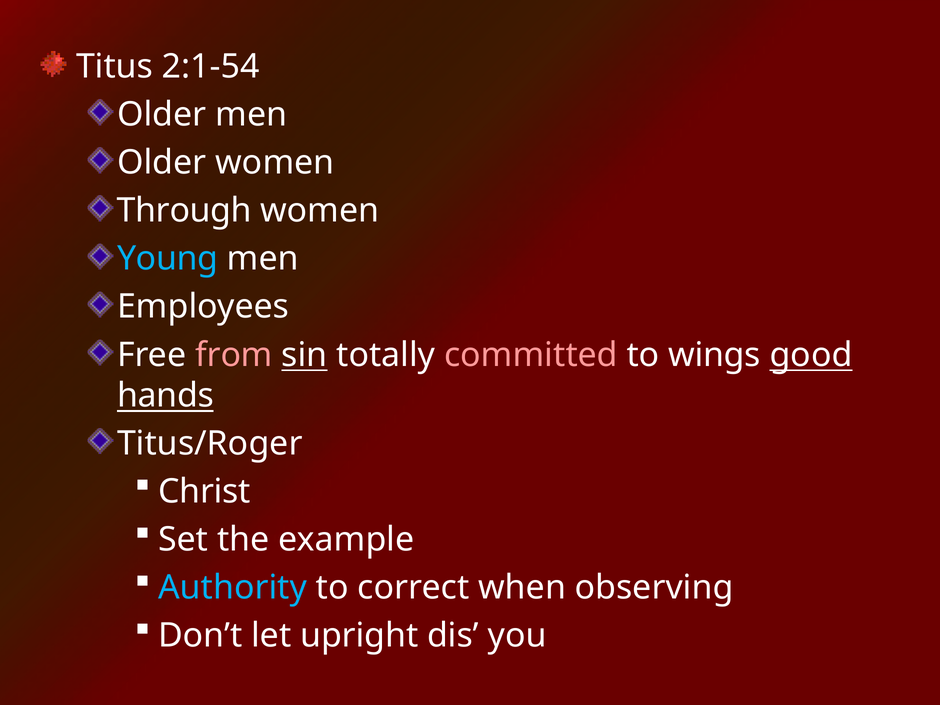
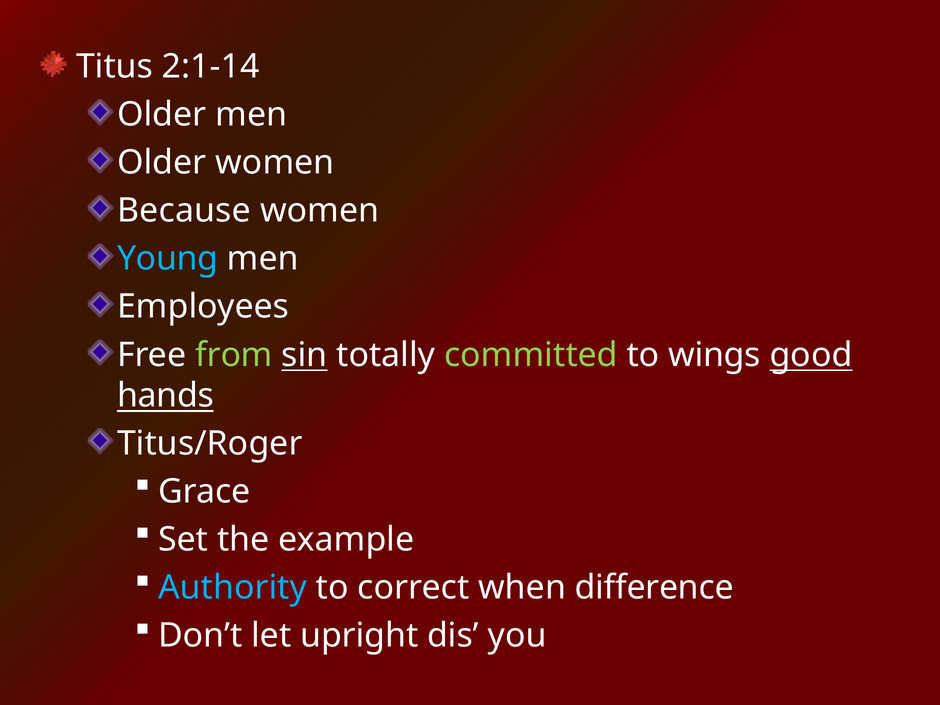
2:1-54: 2:1-54 -> 2:1-14
Through: Through -> Because
from colour: pink -> light green
committed colour: pink -> light green
Christ: Christ -> Grace
observing: observing -> difference
